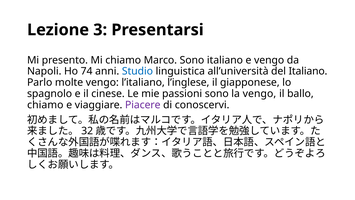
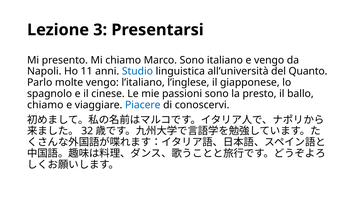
74: 74 -> 11
del Italiano: Italiano -> Quanto
la vengo: vengo -> presto
Piacere colour: purple -> blue
